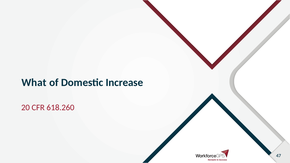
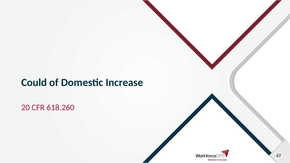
What: What -> Could
